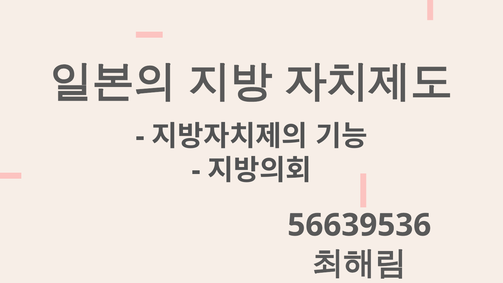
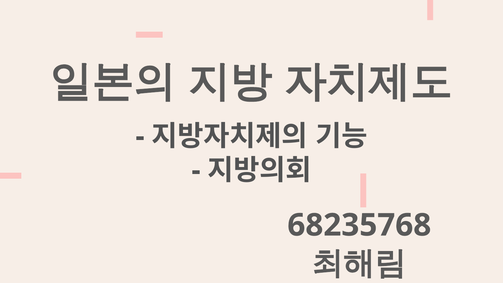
56639536: 56639536 -> 68235768
